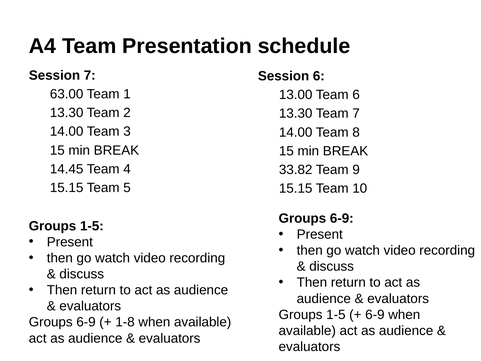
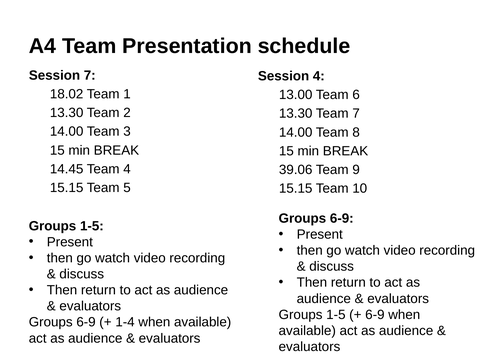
Session 6: 6 -> 4
63.00: 63.00 -> 18.02
33.82: 33.82 -> 39.06
1-8: 1-8 -> 1-4
